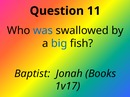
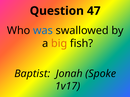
11: 11 -> 47
big colour: blue -> orange
Books: Books -> Spoke
